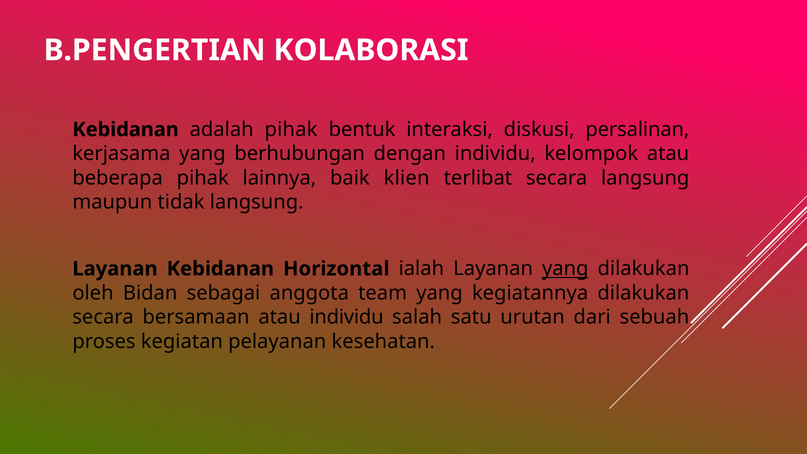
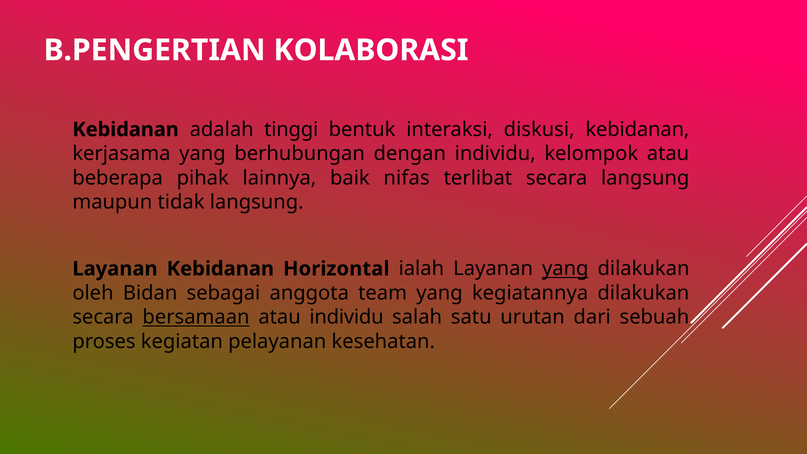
adalah pihak: pihak -> tinggi
diskusi persalinan: persalinan -> kebidanan
klien: klien -> nifas
bersamaan underline: none -> present
